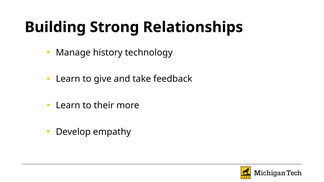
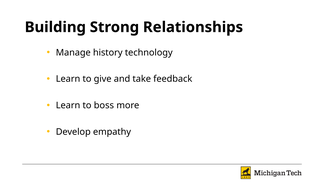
their: their -> boss
